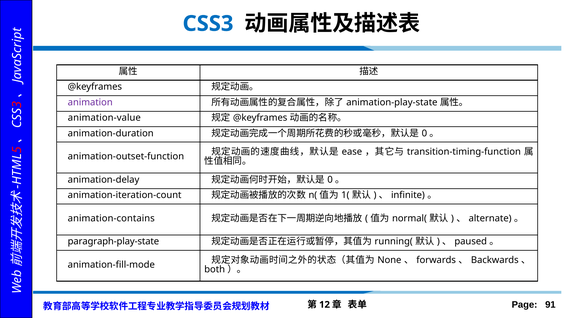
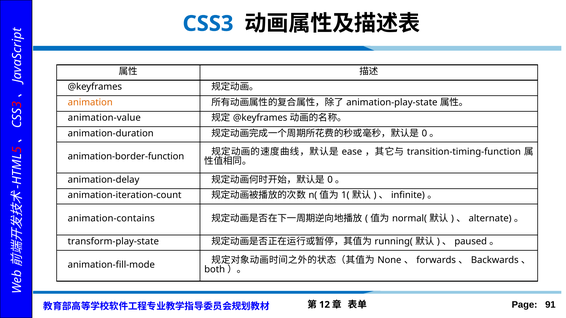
animation colour: purple -> orange
animation-outset-function: animation-outset-function -> animation-border-function
paragraph-play-state: paragraph-play-state -> transform-play-state
